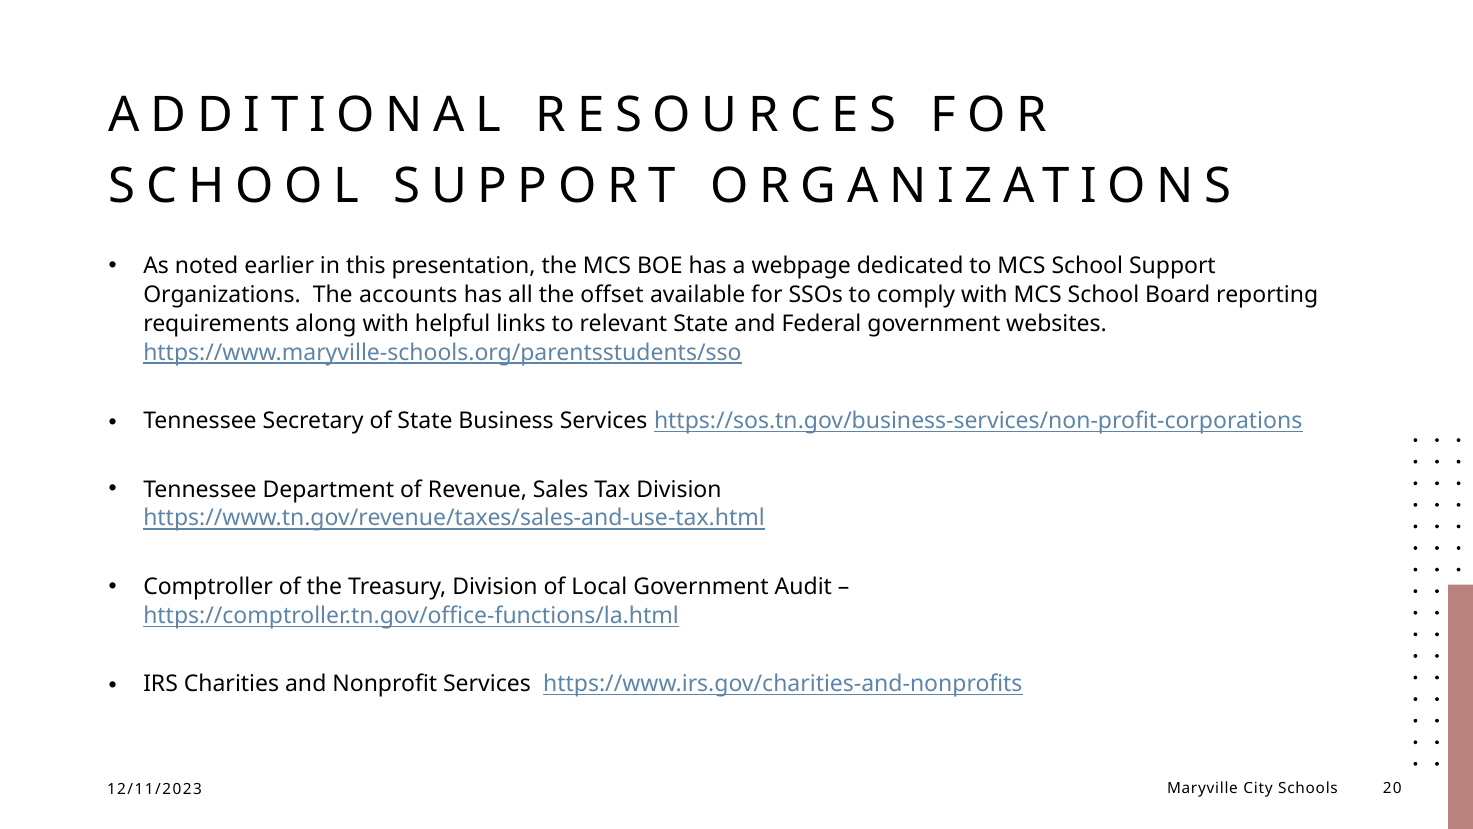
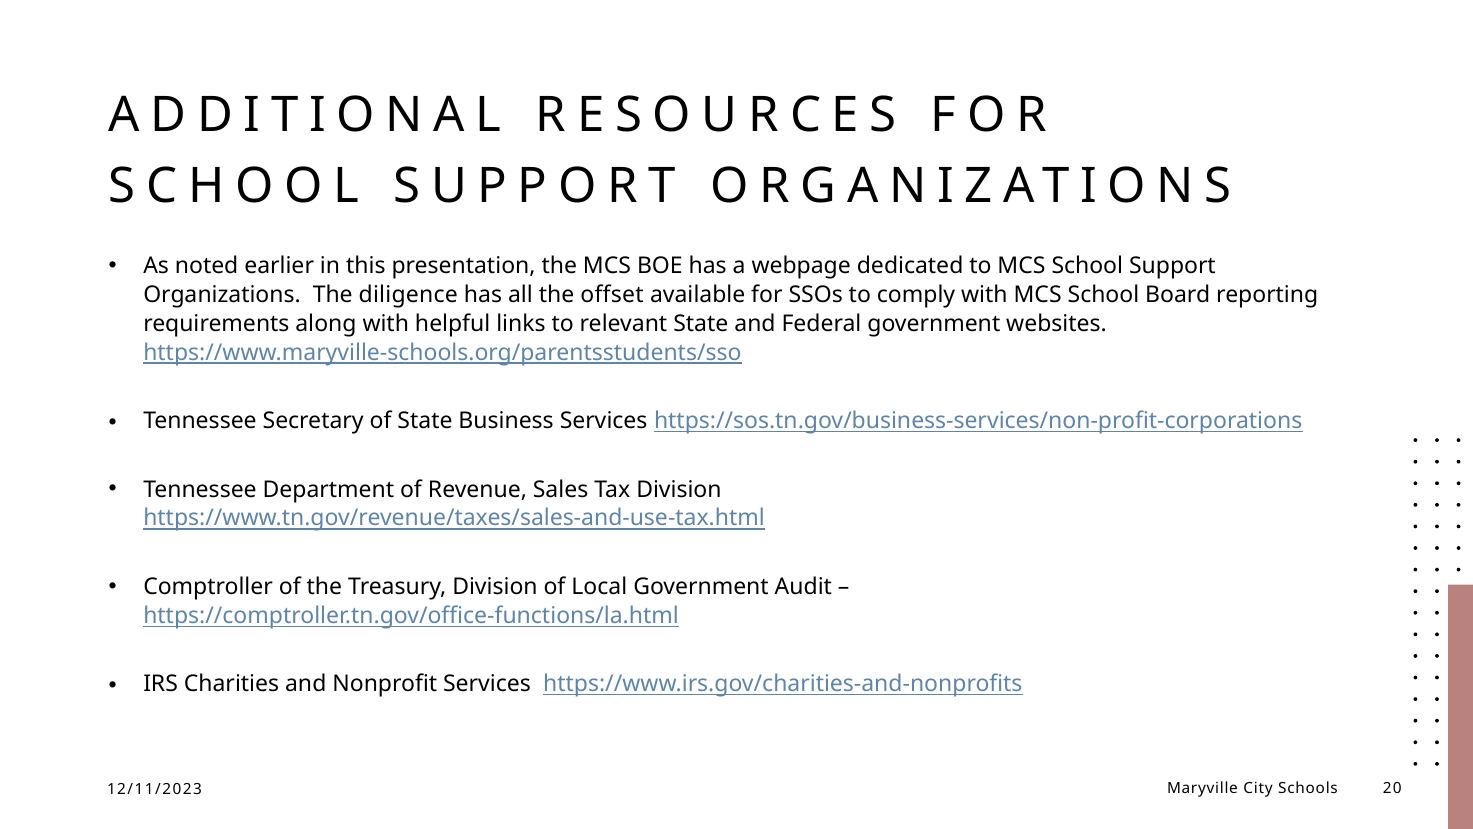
accounts: accounts -> diligence
